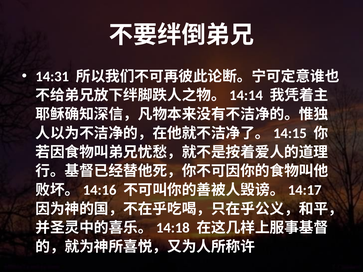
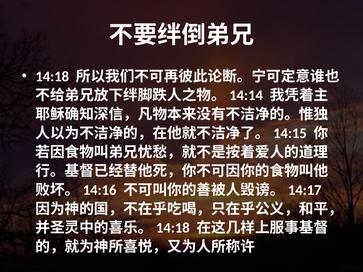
14:31: 14:31 -> 14:18
